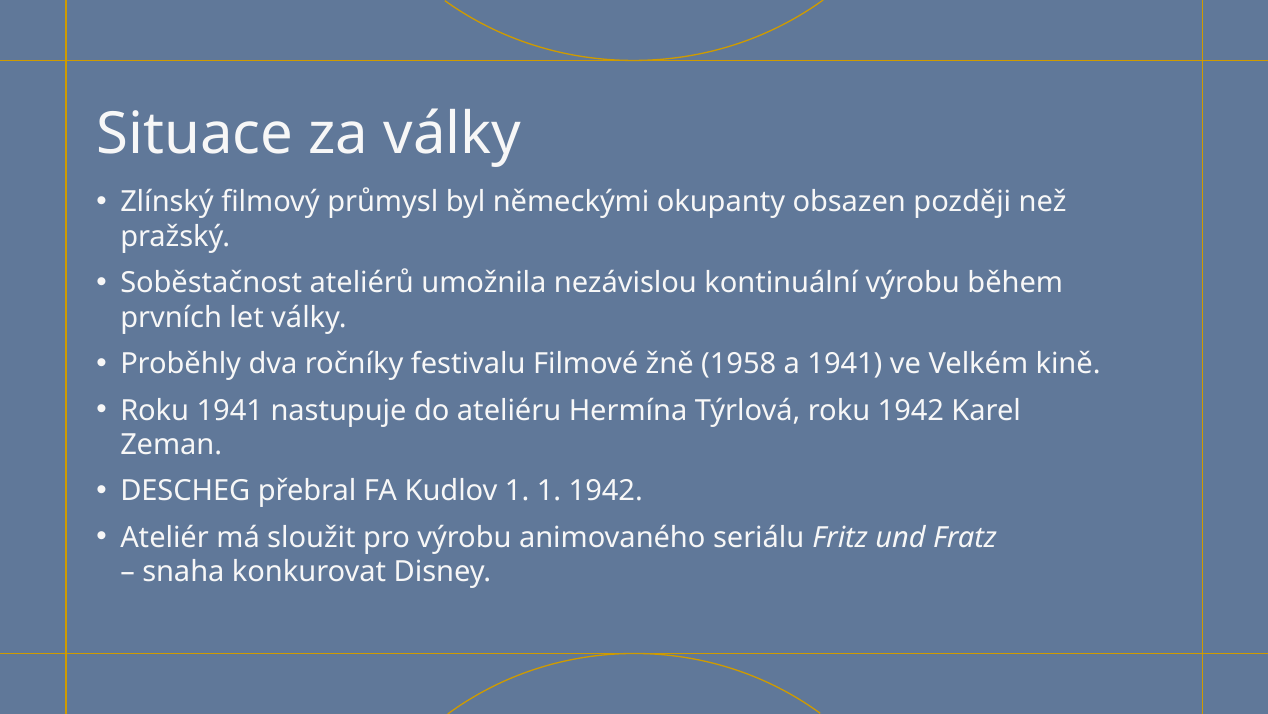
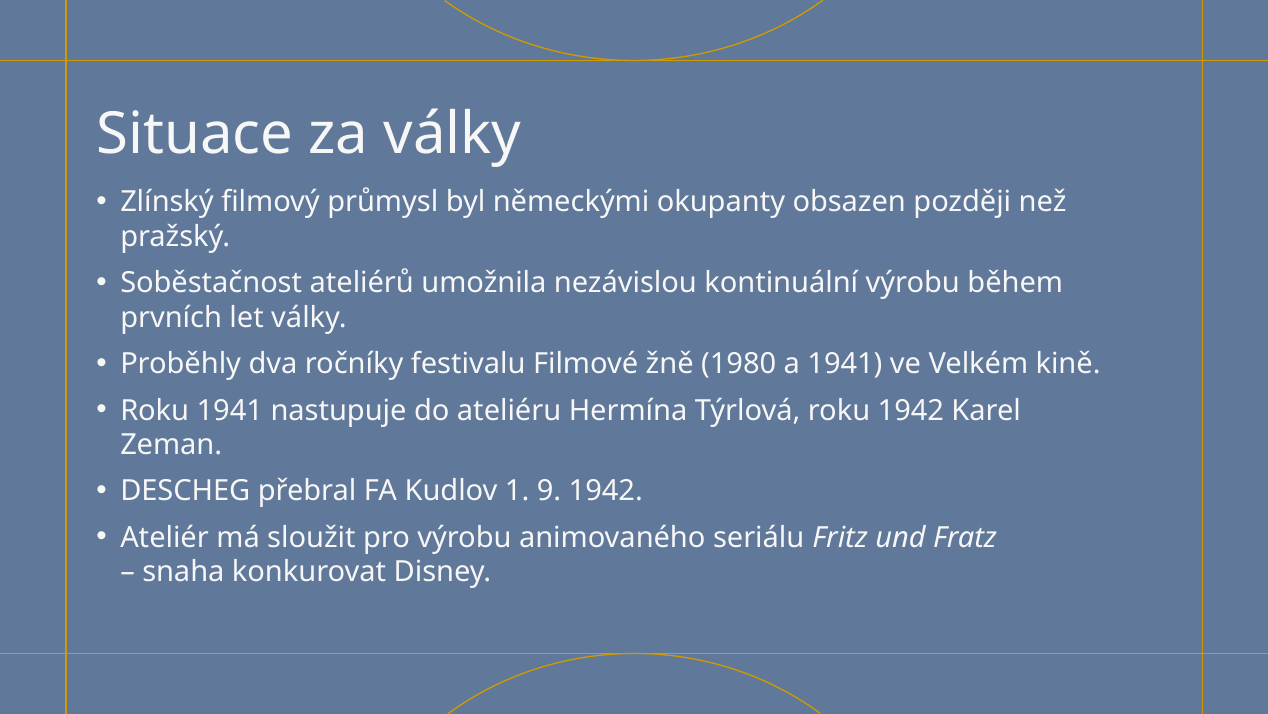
1958: 1958 -> 1980
1 1: 1 -> 9
